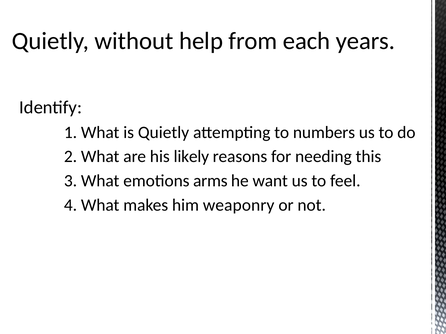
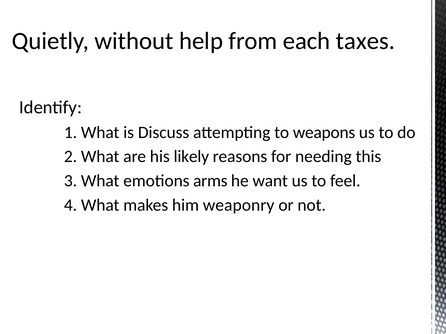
years: years -> taxes
is Quietly: Quietly -> Discuss
numbers: numbers -> weapons
